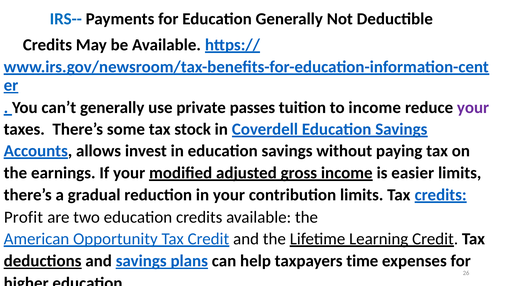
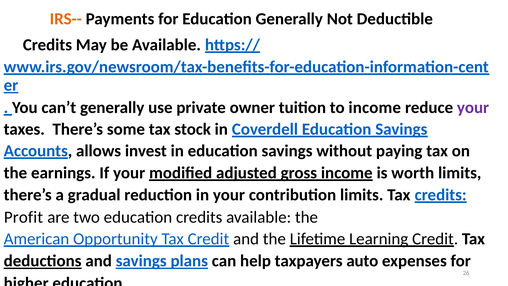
IRS-- colour: blue -> orange
passes: passes -> owner
easier: easier -> worth
time: time -> auto
